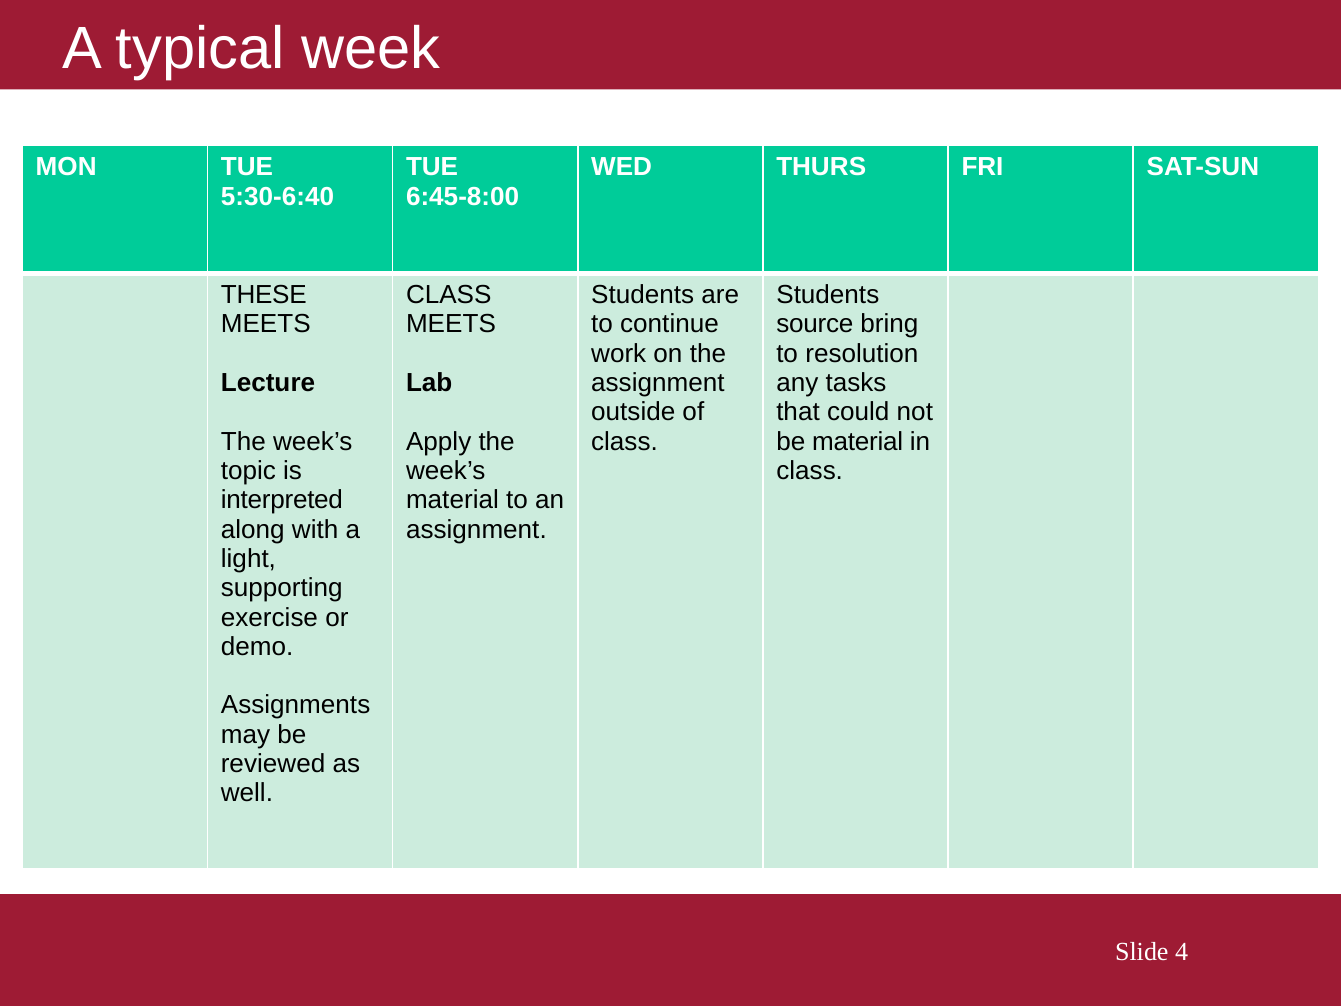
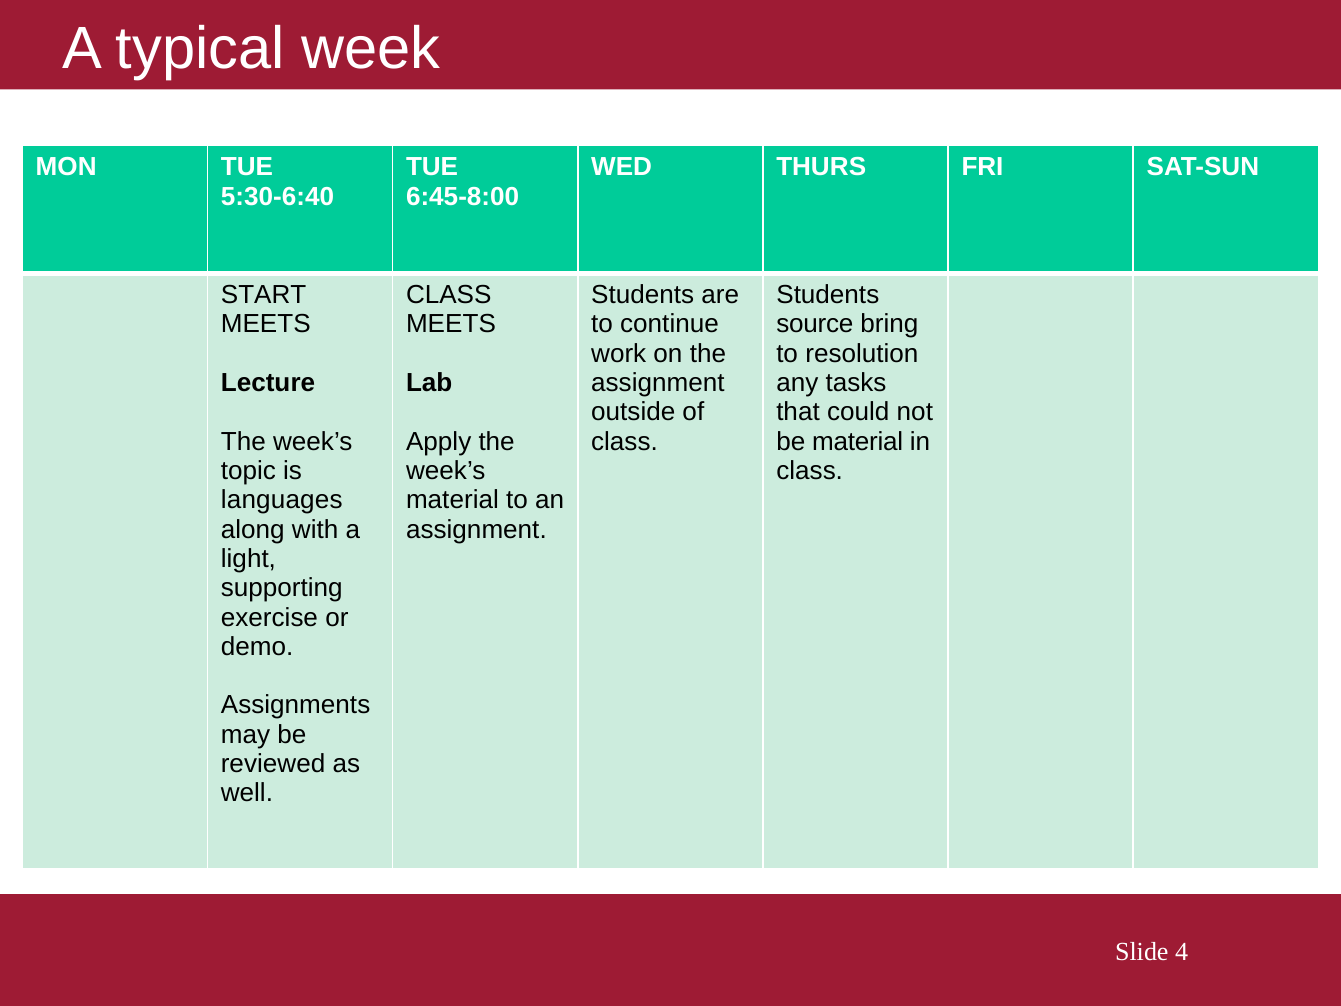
THESE: THESE -> START
interpreted: interpreted -> languages
